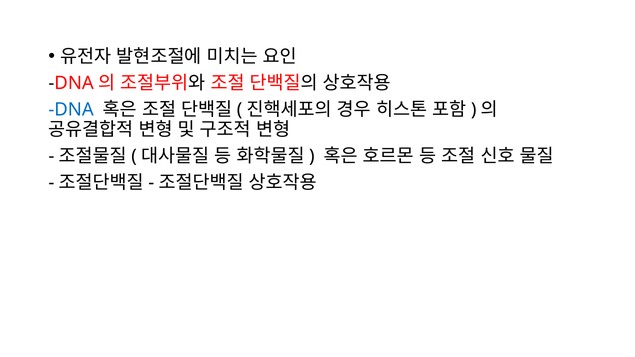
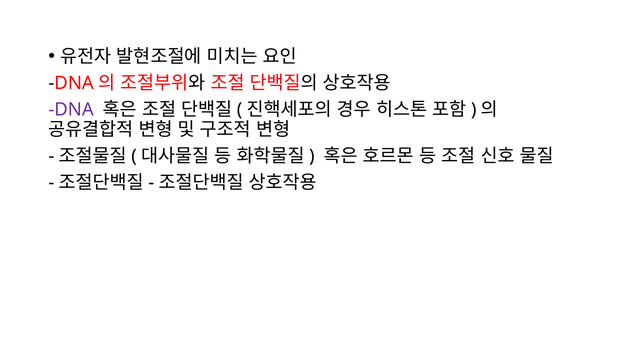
DNA at (71, 110) colour: blue -> purple
